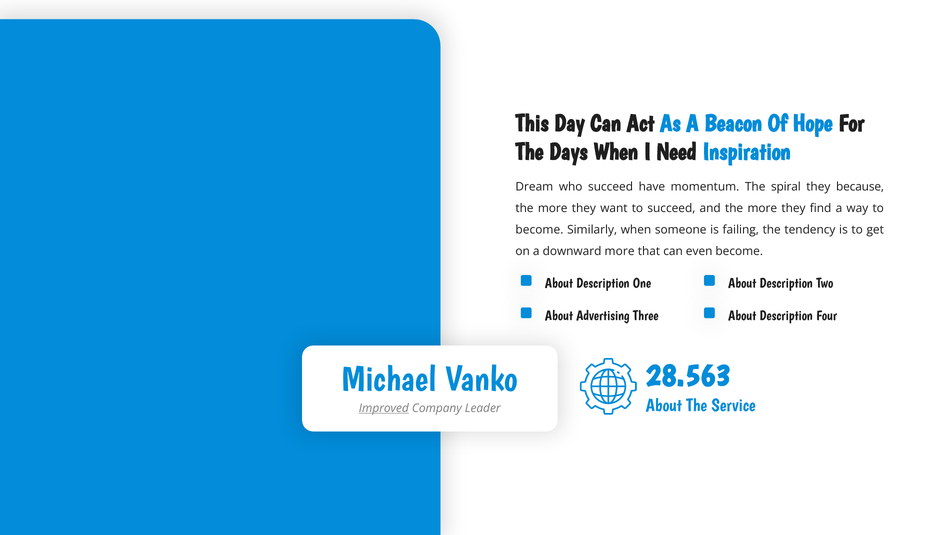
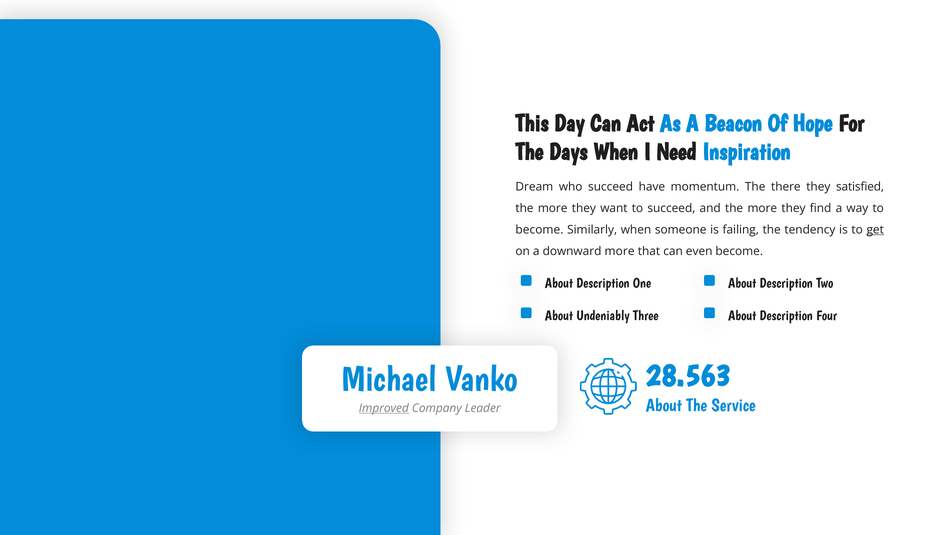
spiral: spiral -> there
because: because -> satisfied
get underline: none -> present
Advertising: Advertising -> Undeniably
